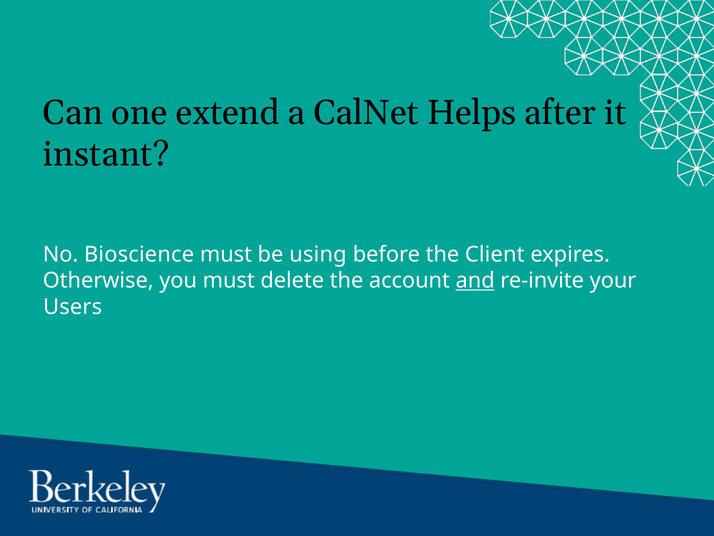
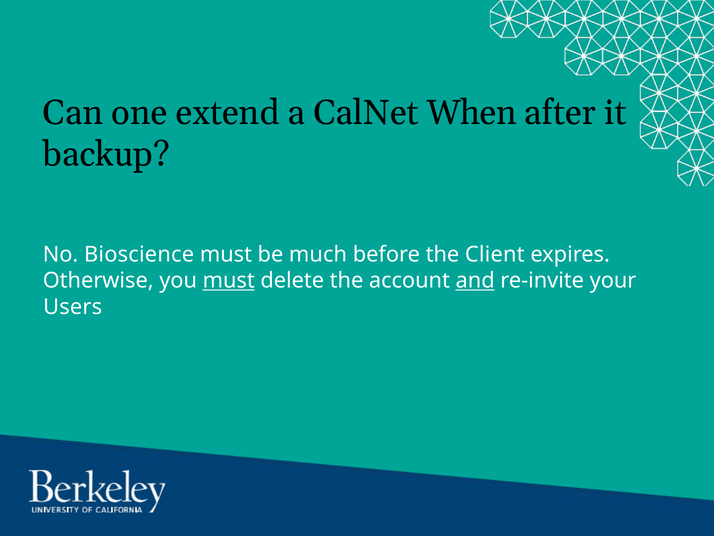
Helps: Helps -> When
instant: instant -> backup
using: using -> much
must at (229, 280) underline: none -> present
